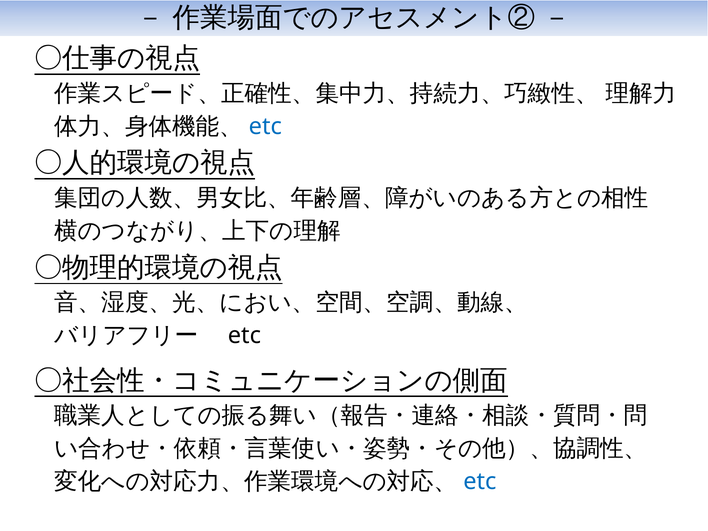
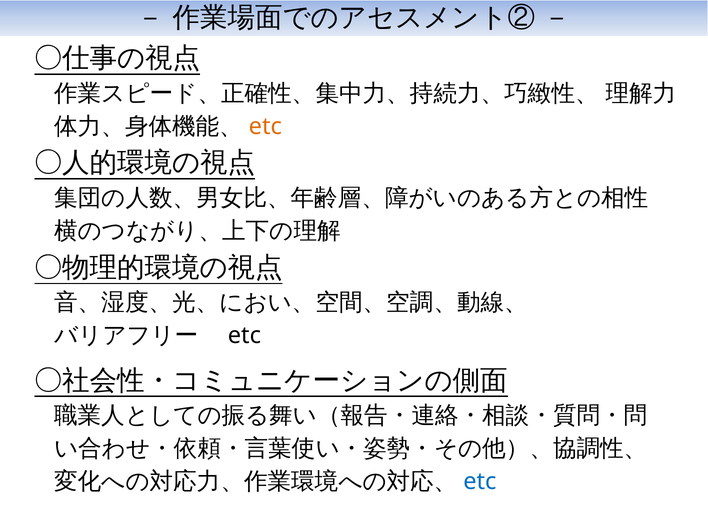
etc at (265, 126) colour: blue -> orange
